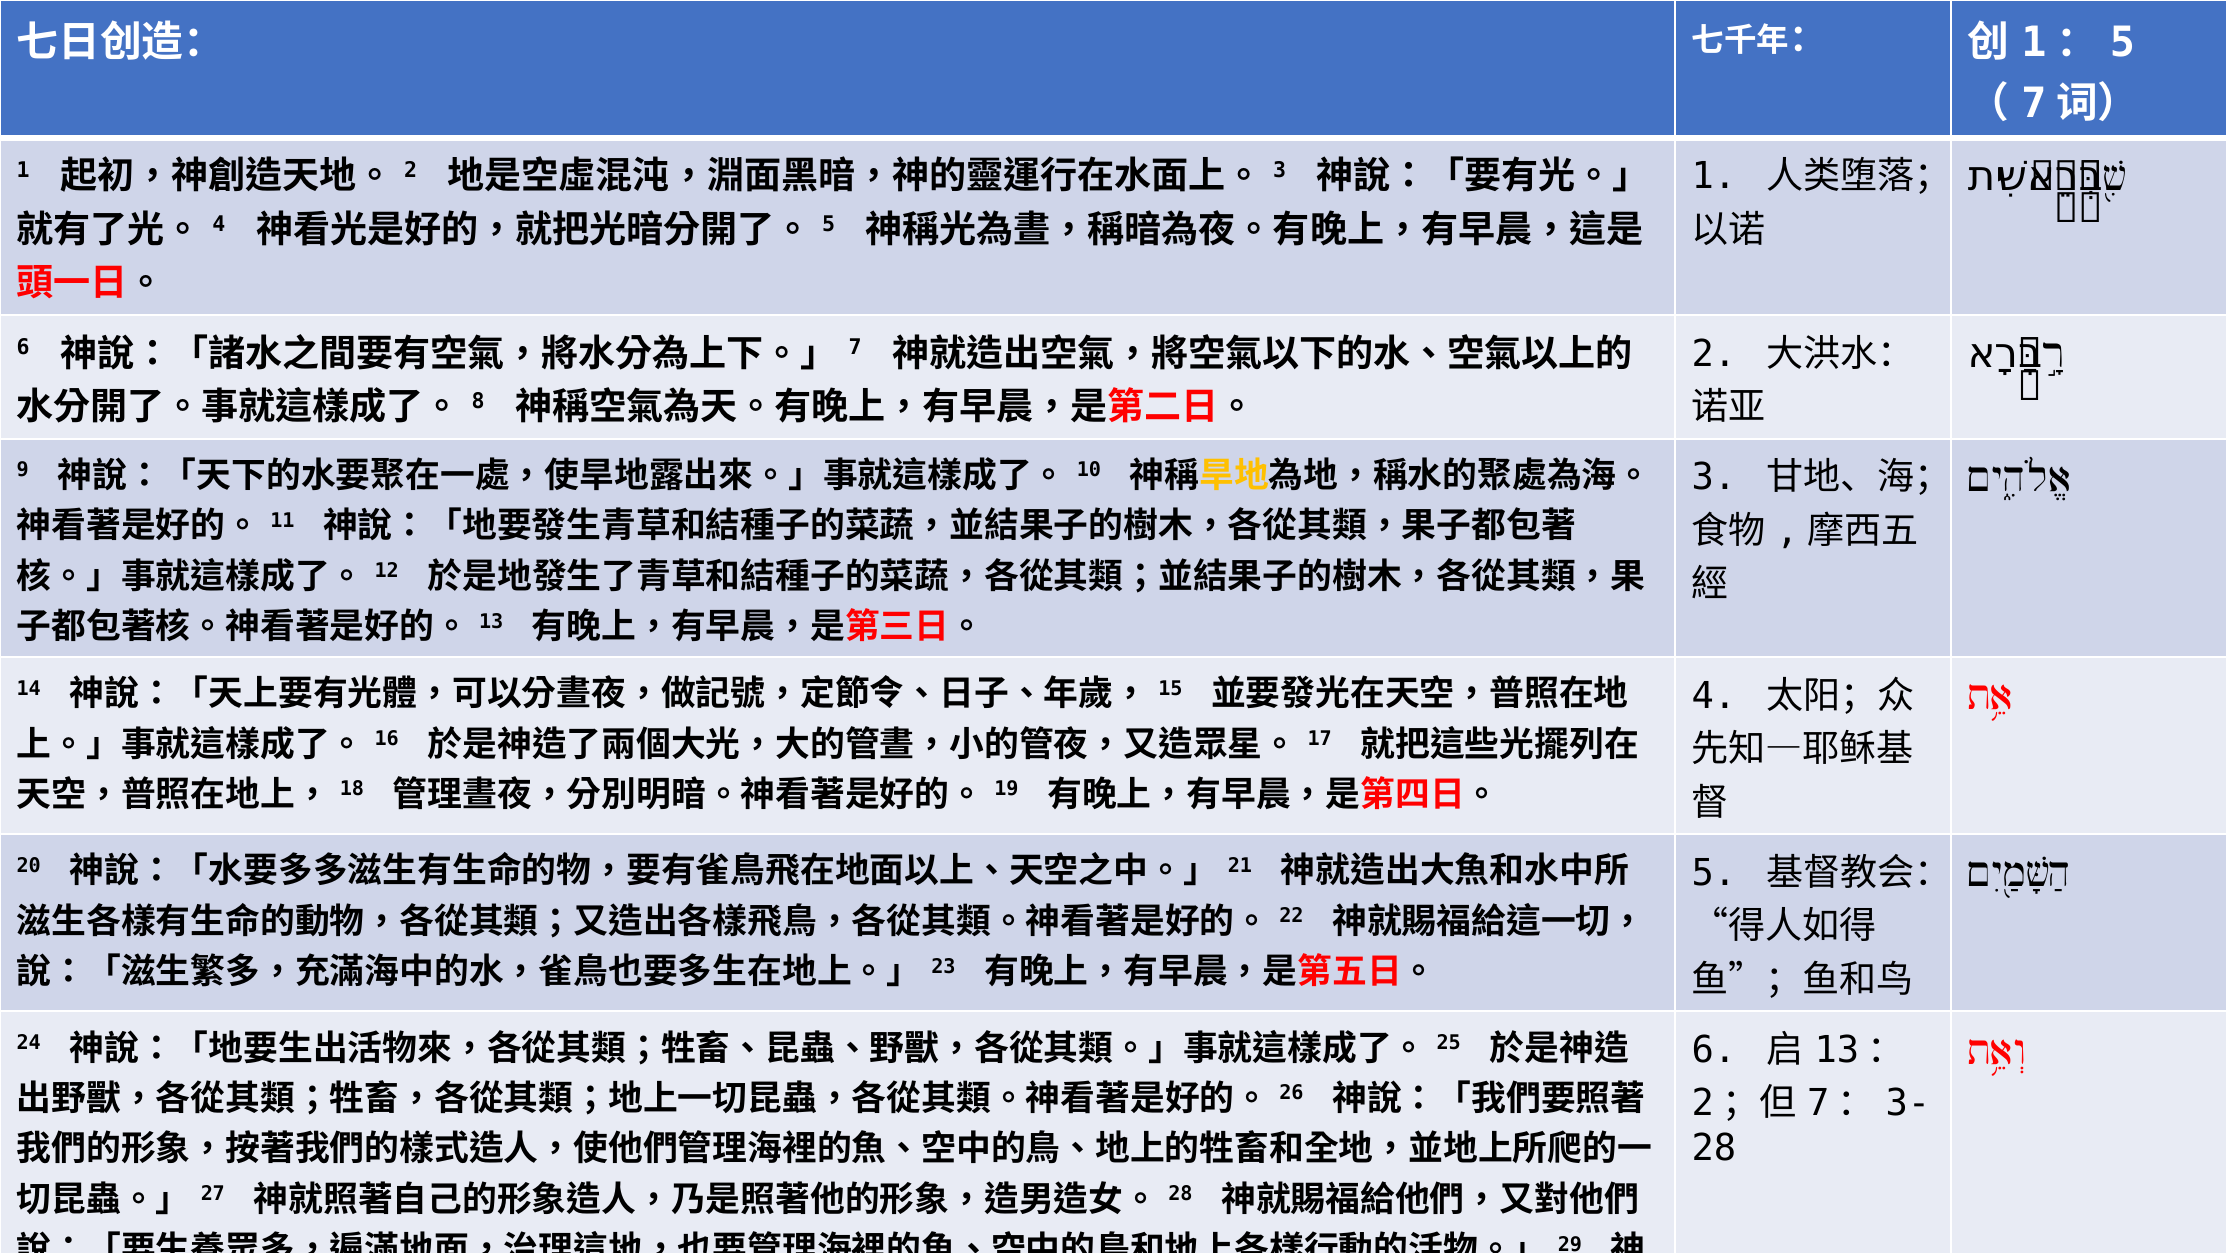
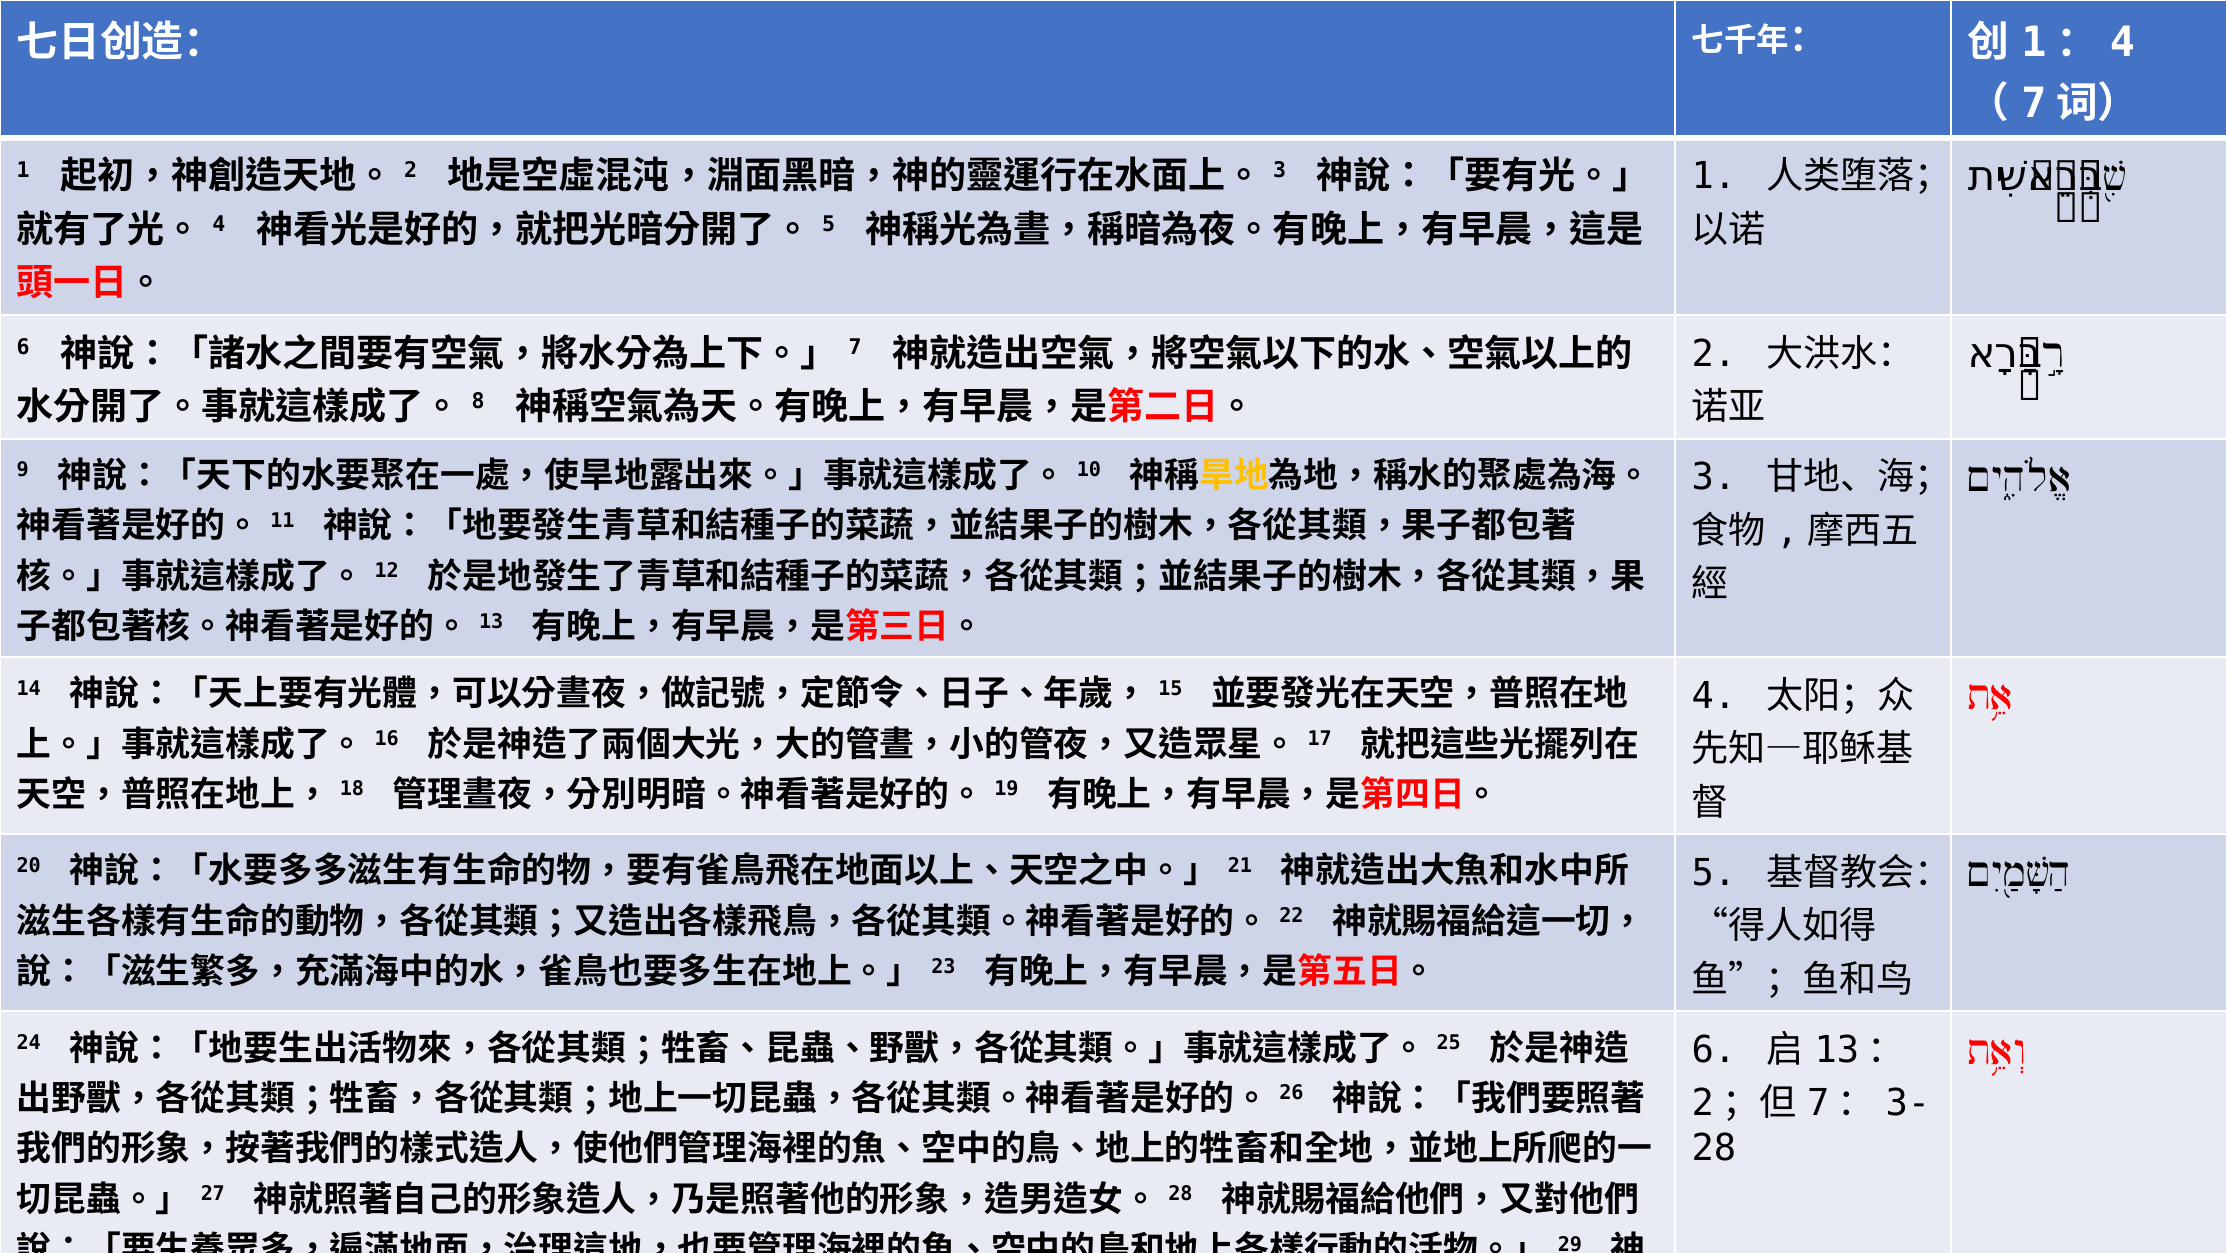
5 at (2122, 43): 5 -> 4
